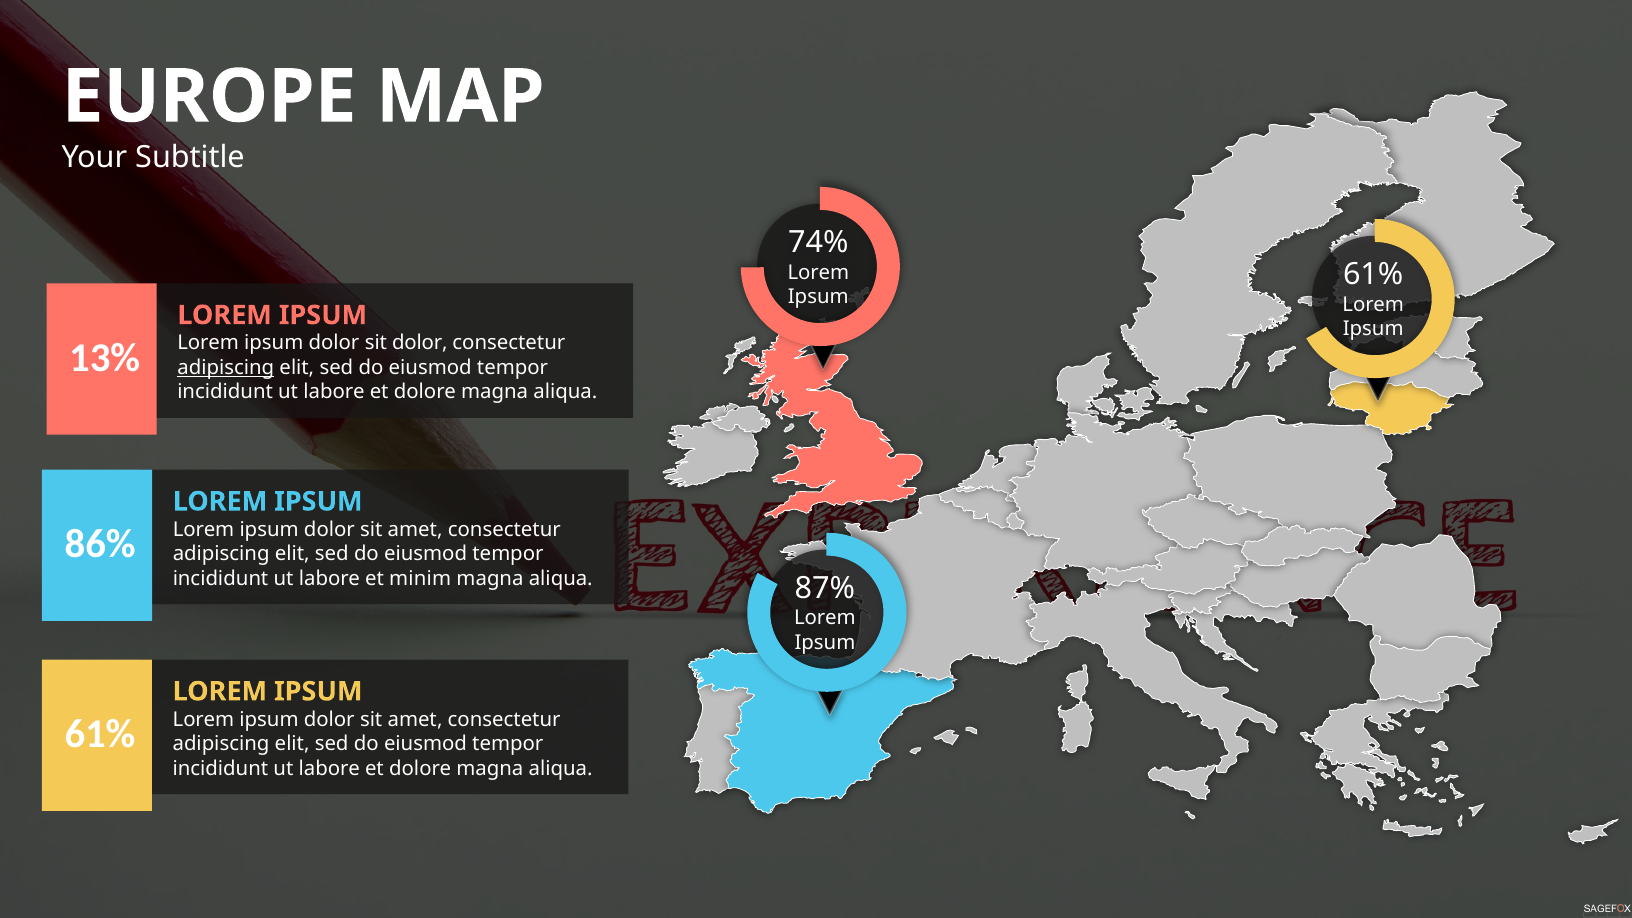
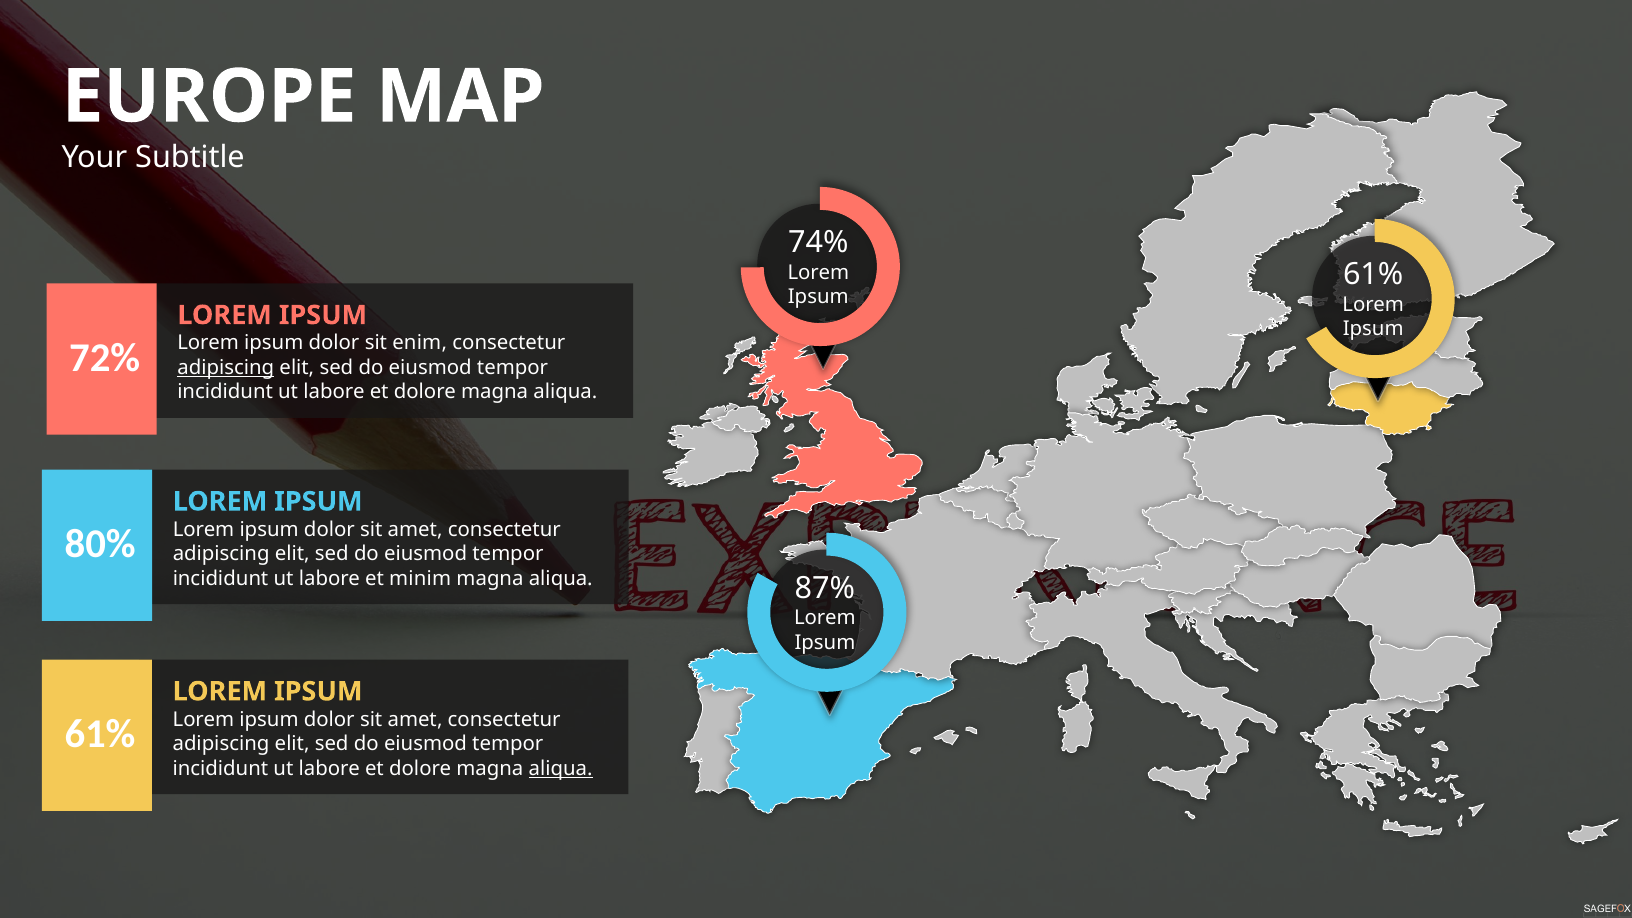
sit dolor: dolor -> enim
13%: 13% -> 72%
86%: 86% -> 80%
aliqua at (561, 769) underline: none -> present
